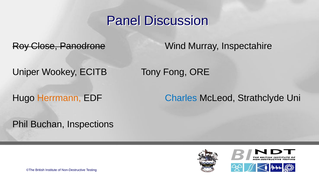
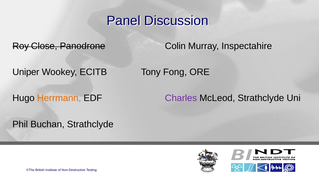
Wind: Wind -> Colin
Charles colour: blue -> purple
Buchan Inspections: Inspections -> Strathclyde
